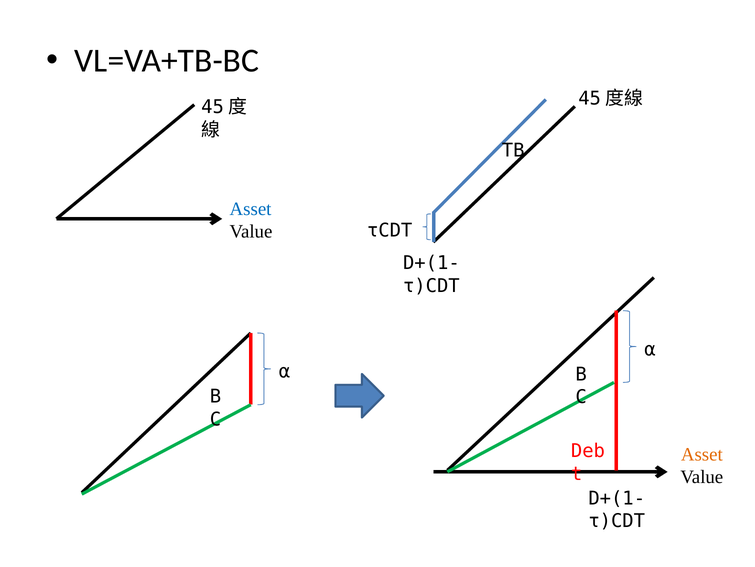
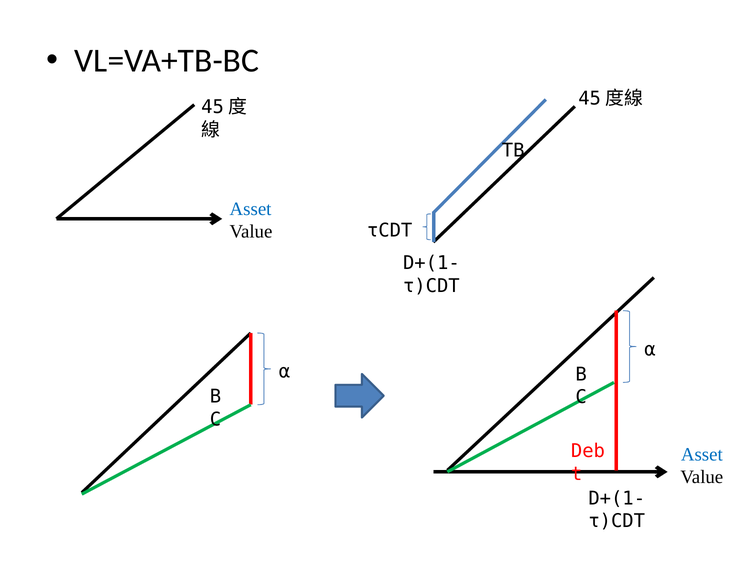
Asset at (702, 454) colour: orange -> blue
